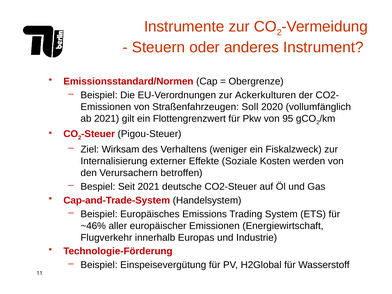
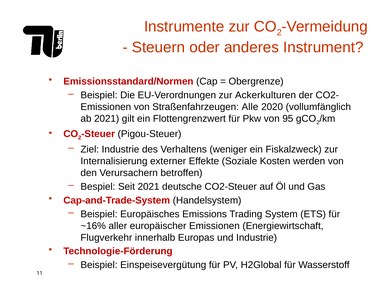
Soll: Soll -> Alle
Ziel Wirksam: Wirksam -> Industrie
~46%: ~46% -> ~16%
